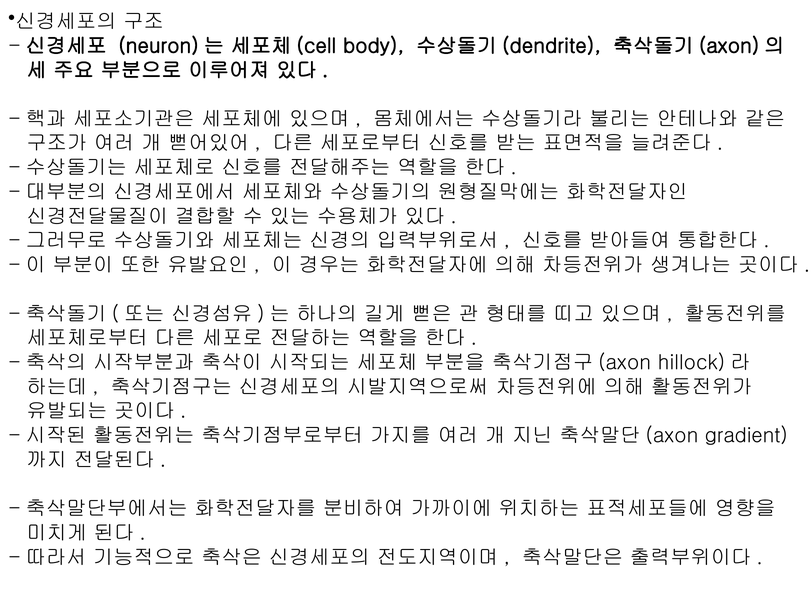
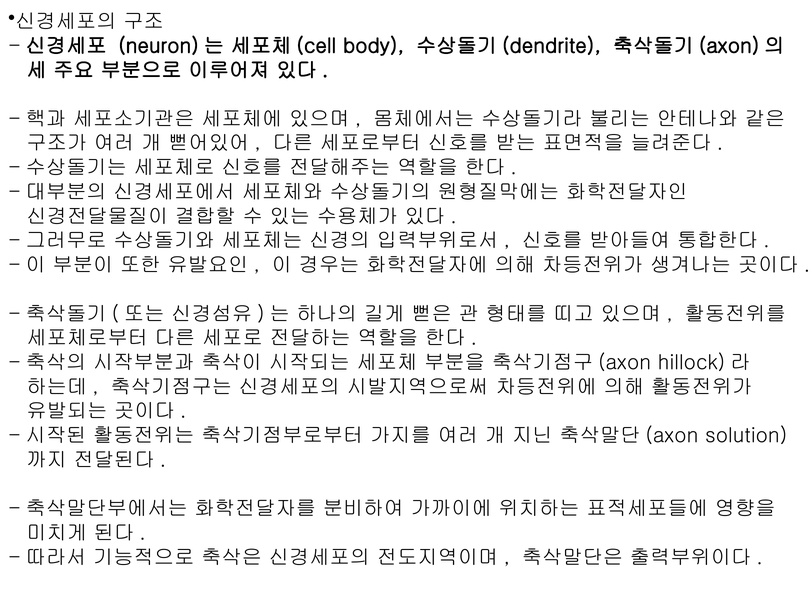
gradient: gradient -> solution
